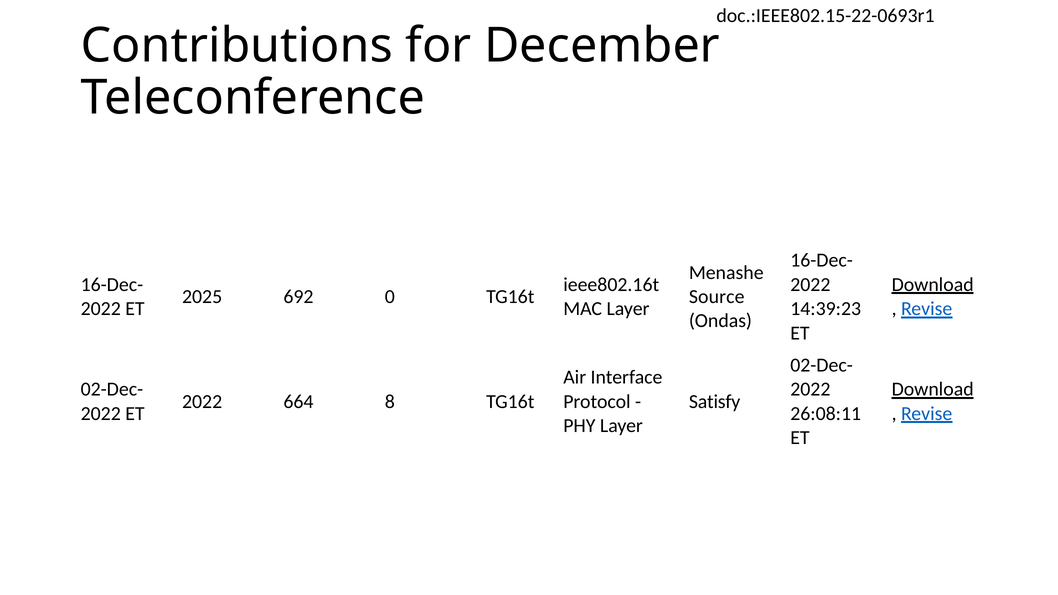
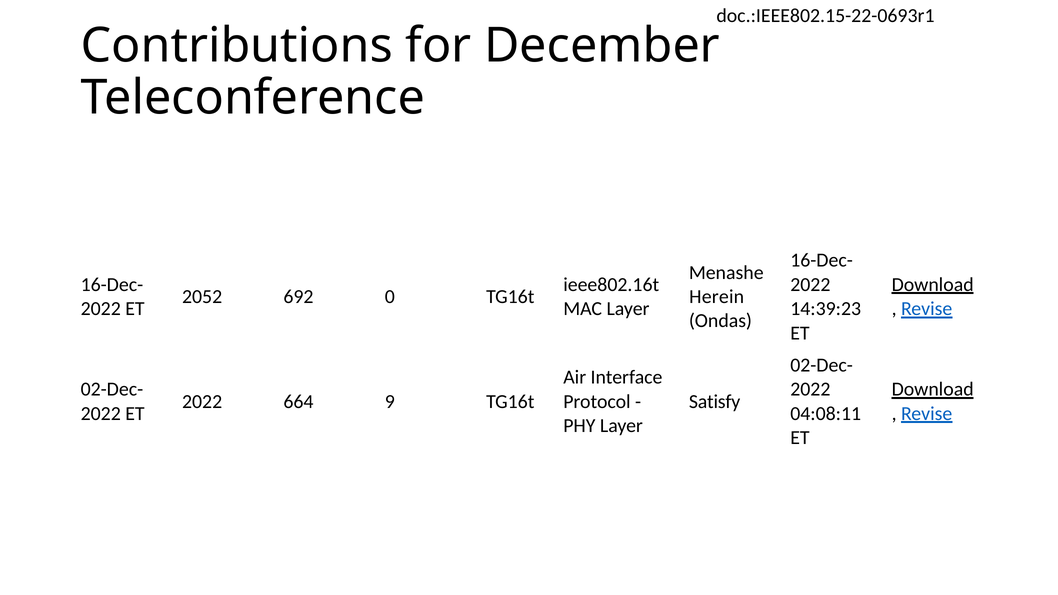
2025: 2025 -> 2052
Source: Source -> Herein
8: 8 -> 9
26:08:11: 26:08:11 -> 04:08:11
